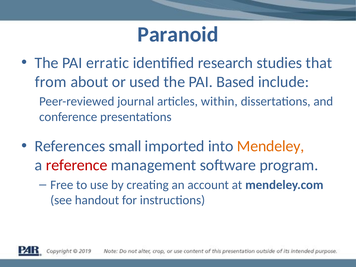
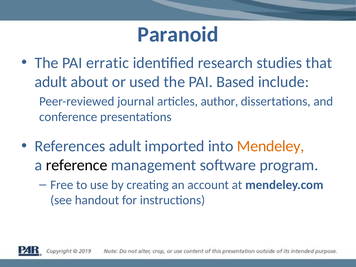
from at (51, 82): from -> adult
within: within -> author
References small: small -> adult
reference colour: red -> black
